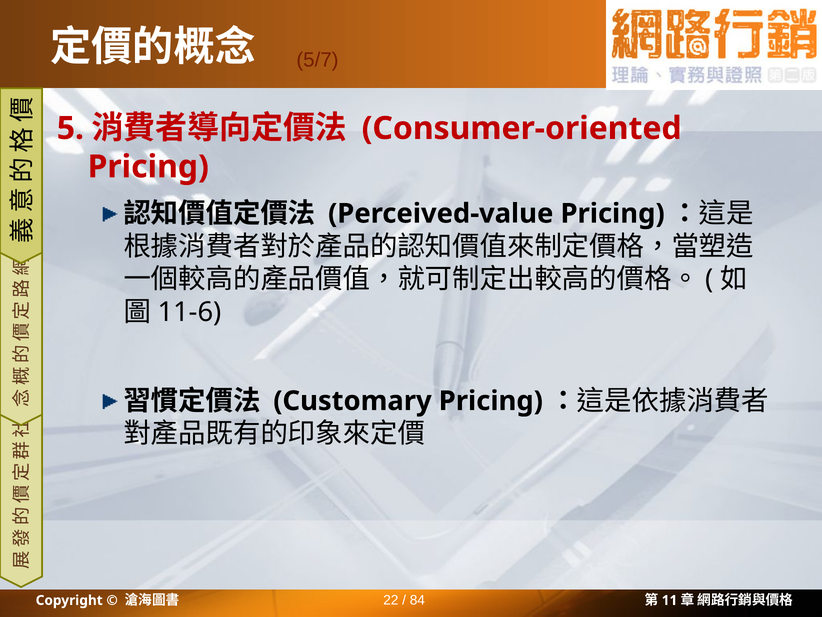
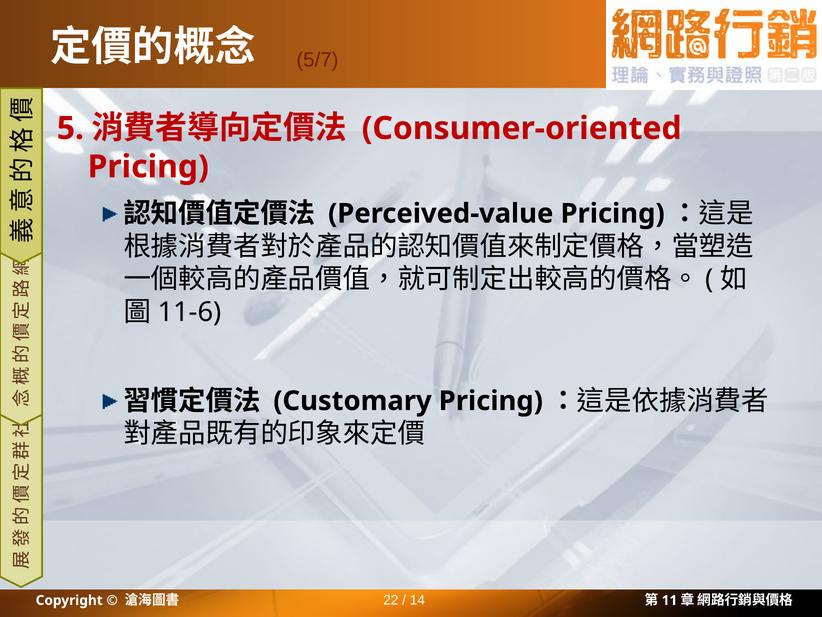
84: 84 -> 14
